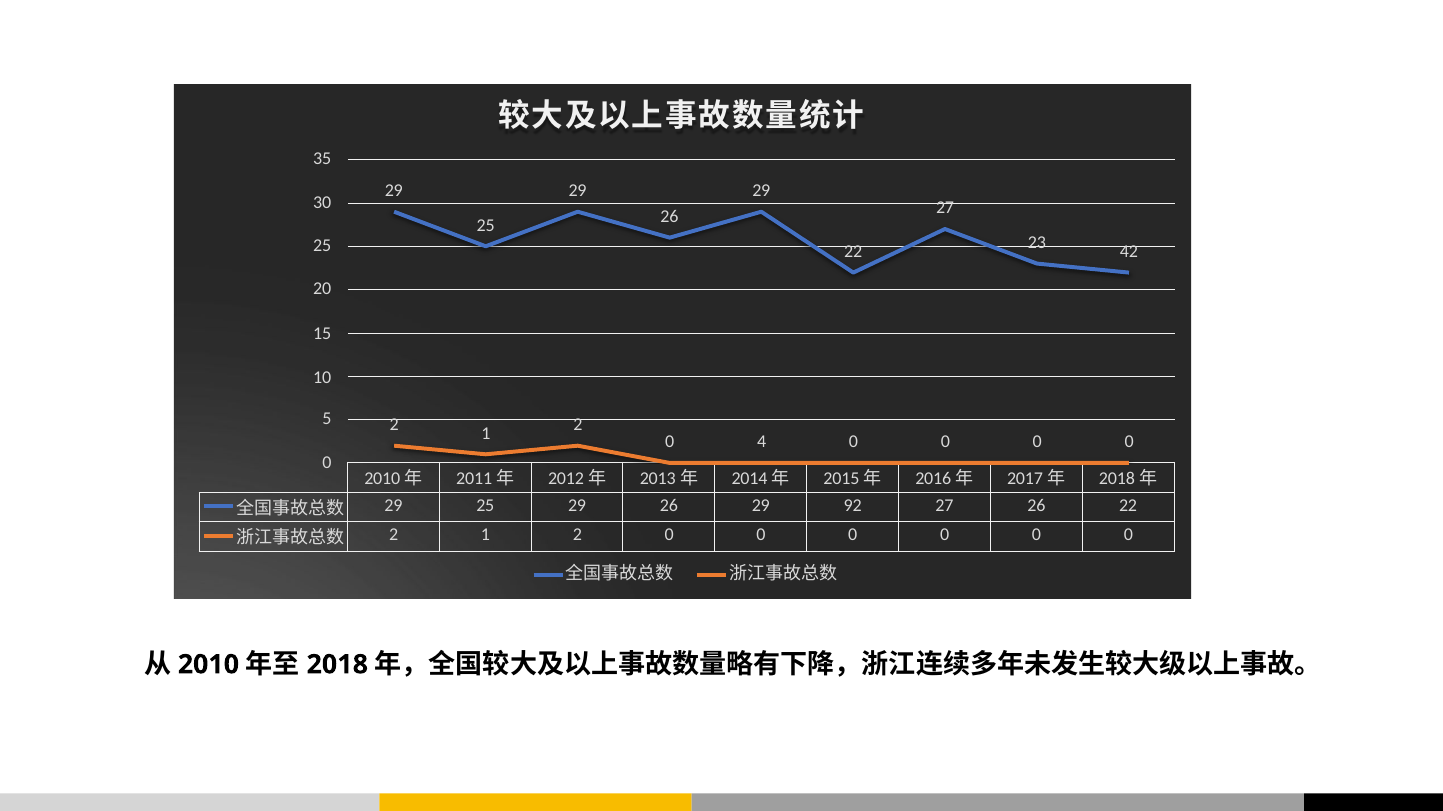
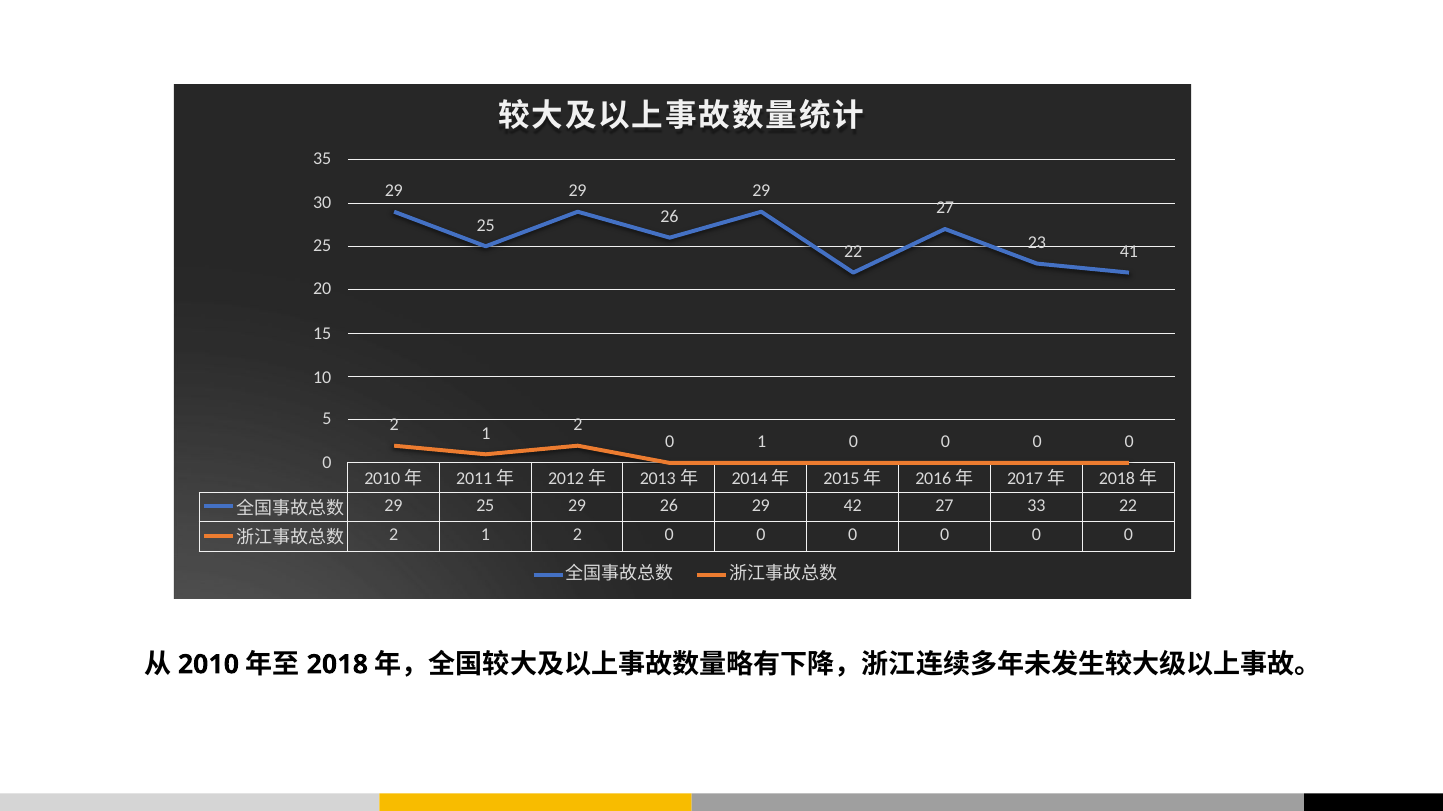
42: 42 -> 41
0 4: 4 -> 1
92: 92 -> 42
27 26: 26 -> 33
